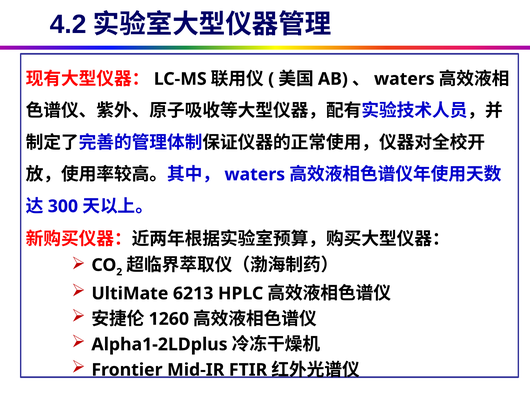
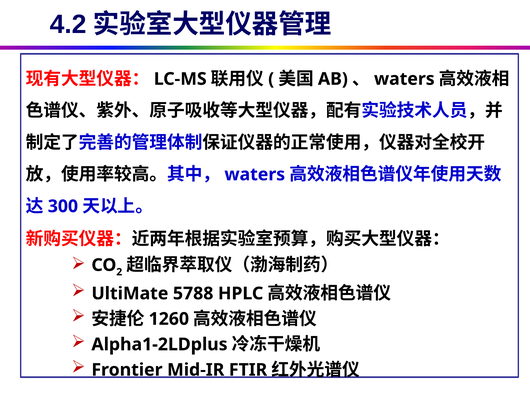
6213: 6213 -> 5788
